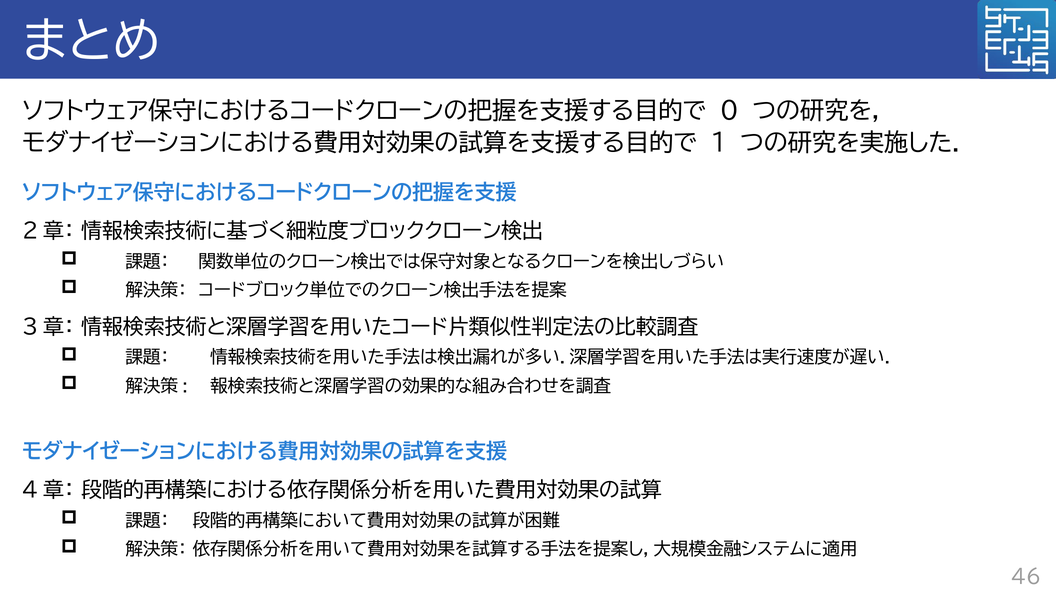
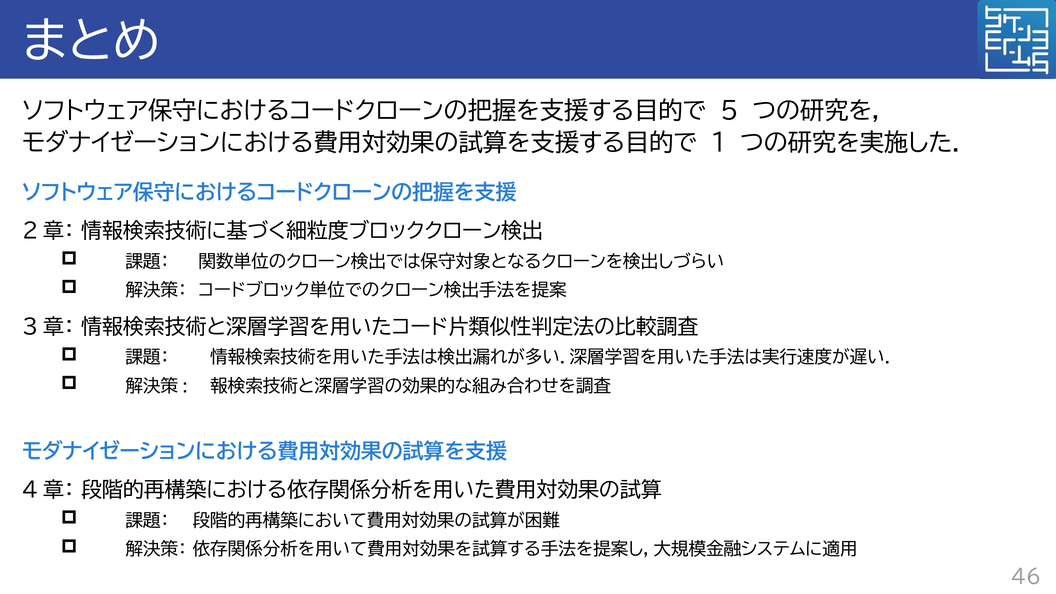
0: 0 -> 5
